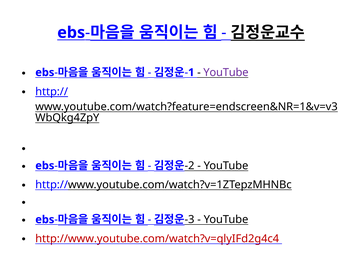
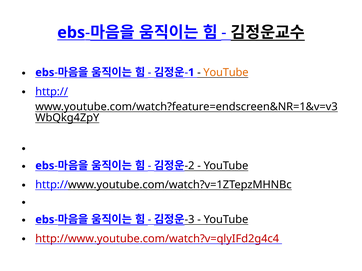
YouTube at (226, 73) colour: purple -> orange
